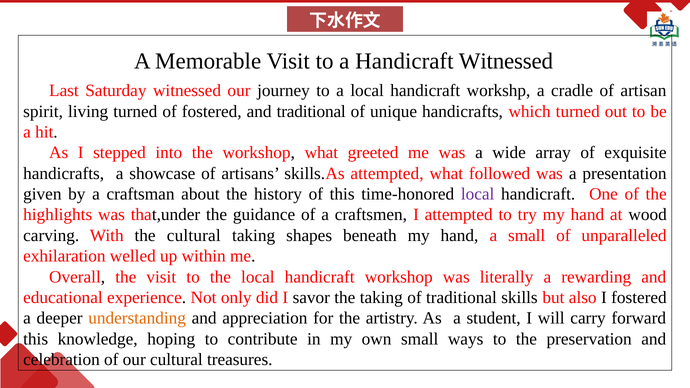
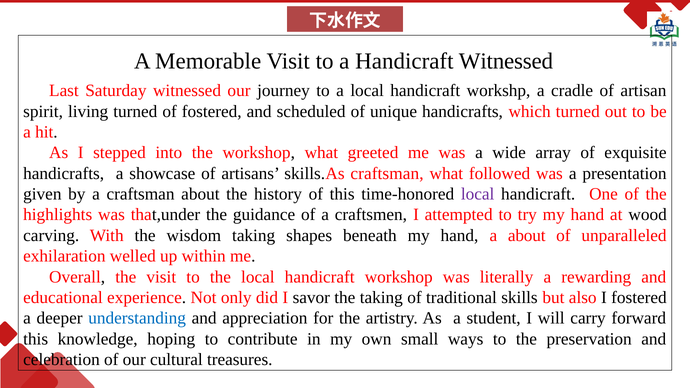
and traditional: traditional -> scheduled
skills.As attempted: attempted -> craftsman
the cultural: cultural -> wisdom
a small: small -> about
understanding colour: orange -> blue
